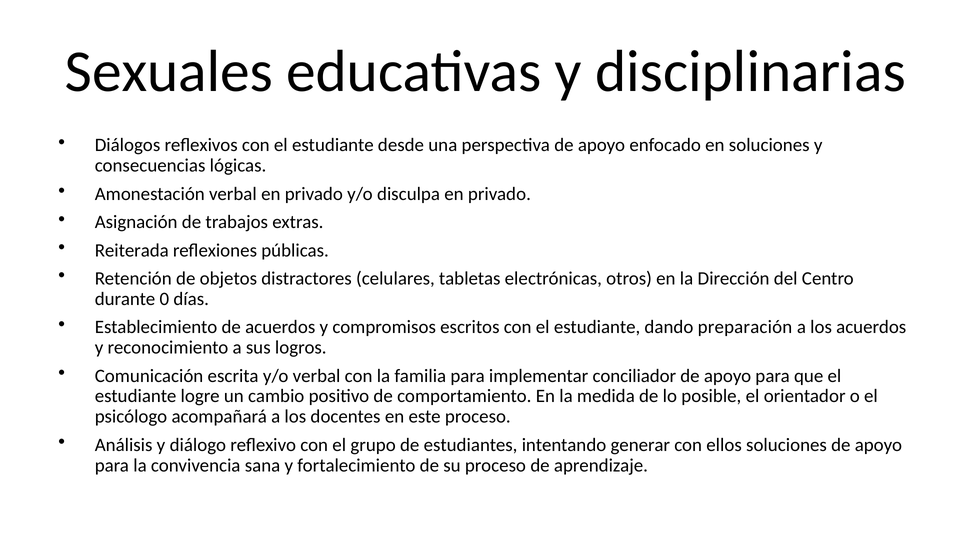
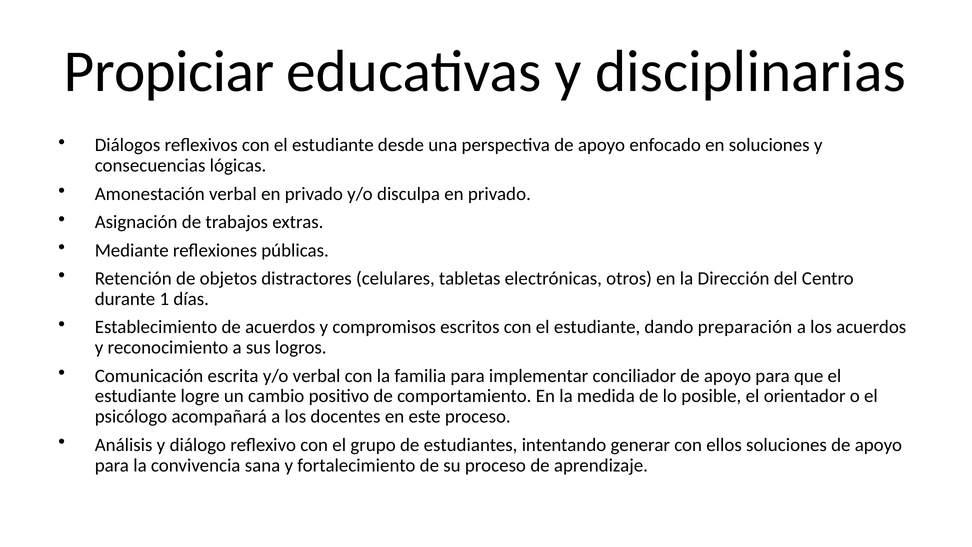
Sexuales: Sexuales -> Propiciar
Reiterada: Reiterada -> Mediante
0: 0 -> 1
